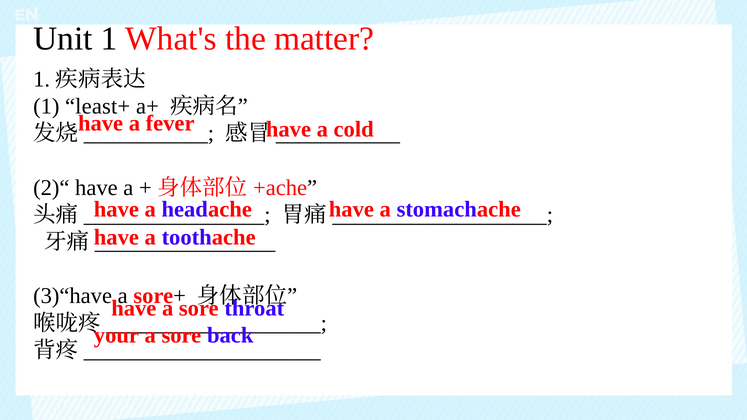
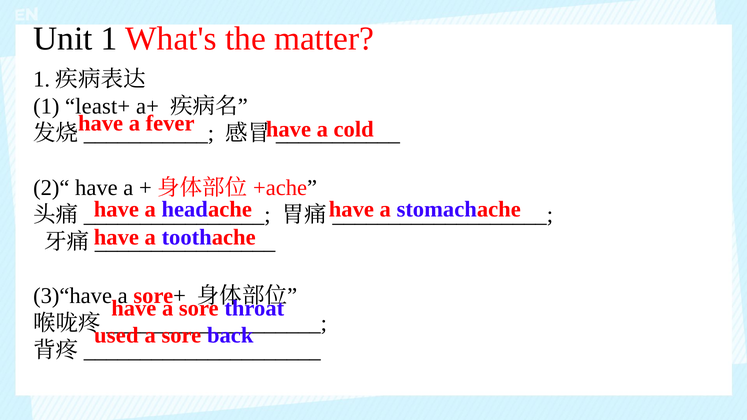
your: your -> used
